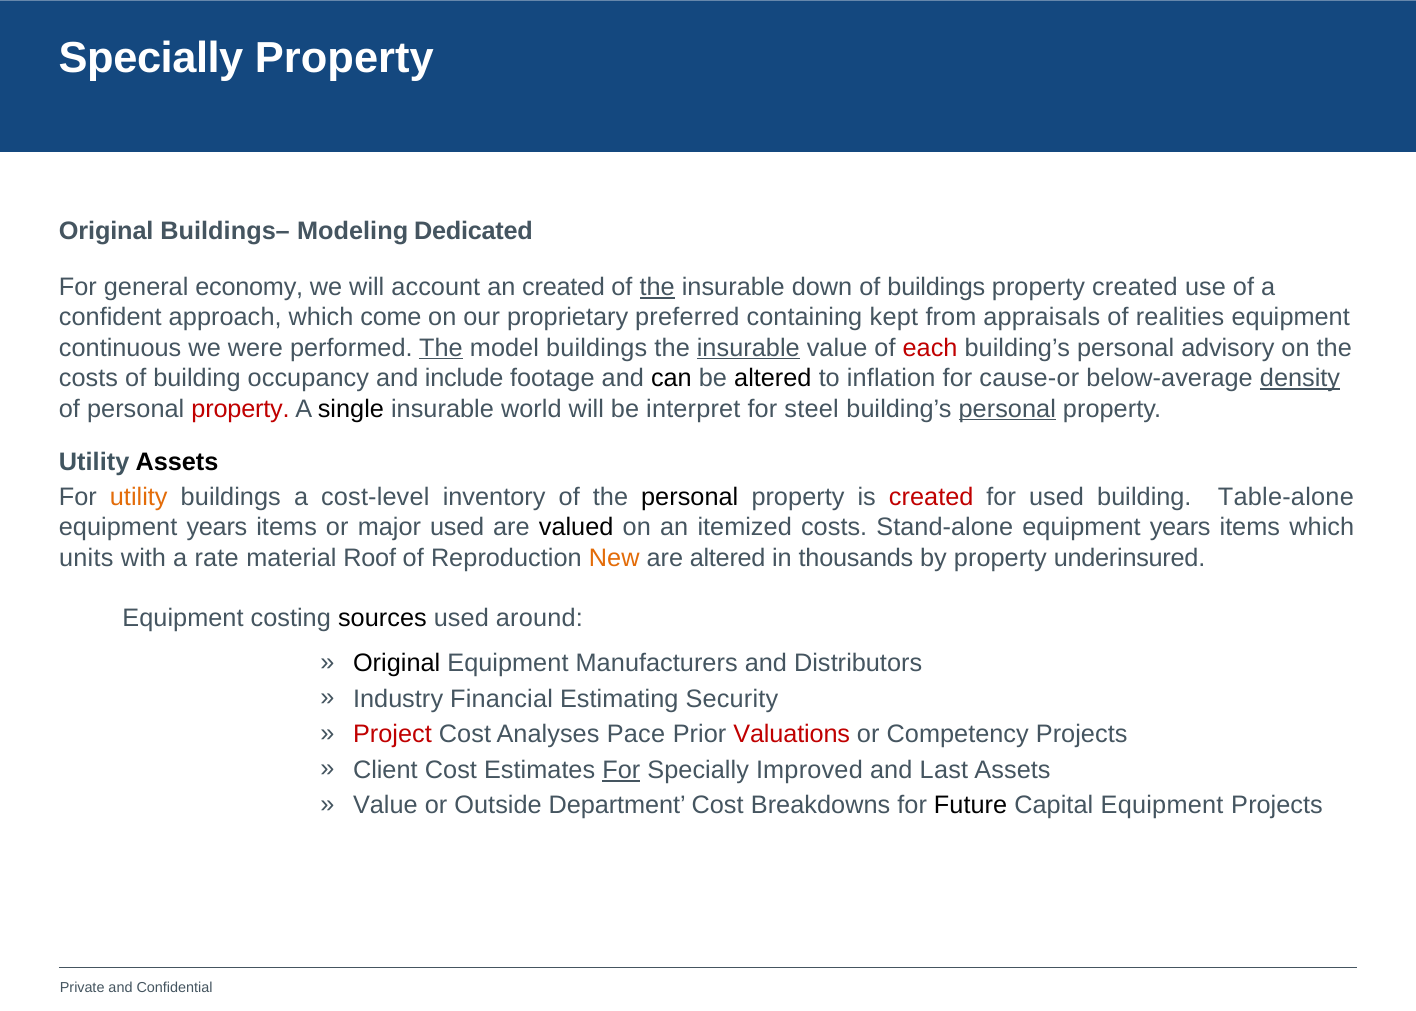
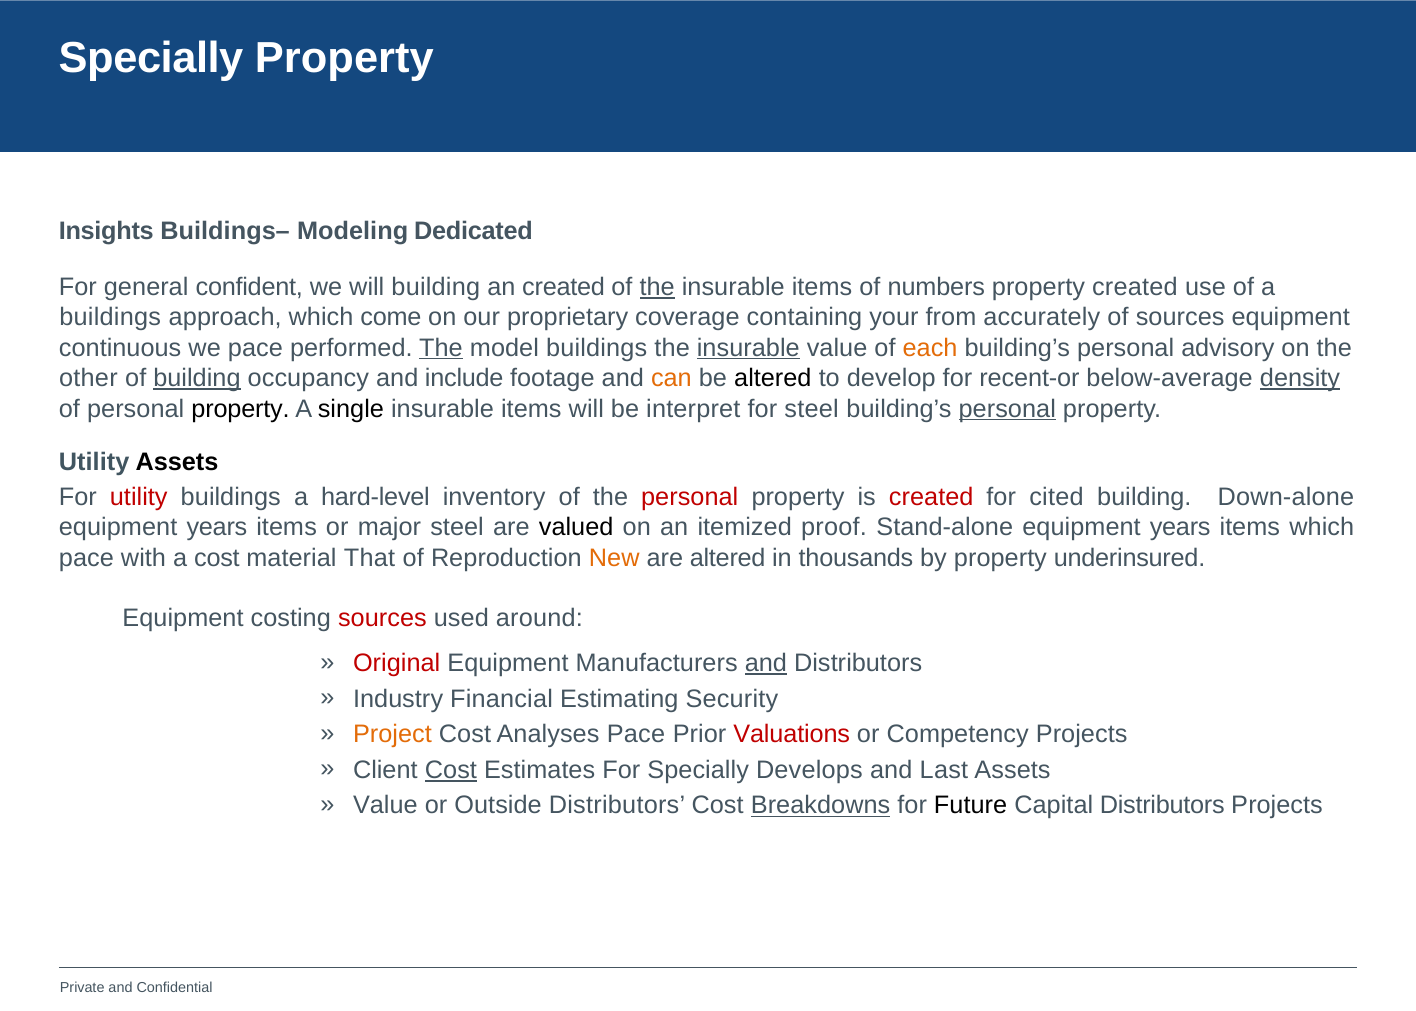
Original at (106, 231): Original -> Insights
economy: economy -> confident
will account: account -> building
down at (822, 287): down -> items
of buildings: buildings -> numbers
confident at (110, 318): confident -> buildings
preferred: preferred -> coverage
kept: kept -> your
appraisals: appraisals -> accurately
of realities: realities -> sources
we were: were -> pace
each colour: red -> orange
costs at (89, 378): costs -> other
building at (197, 378) underline: none -> present
can colour: black -> orange
inflation: inflation -> develop
cause-or: cause-or -> recent-or
property at (241, 409) colour: red -> black
world at (531, 409): world -> items
utility at (139, 497) colour: orange -> red
cost-level: cost-level -> hard-level
personal at (690, 497) colour: black -> red
for used: used -> cited
Table-alone: Table-alone -> Down-alone
major used: used -> steel
itemized costs: costs -> proof
units at (86, 558): units -> pace
a rate: rate -> cost
Roof: Roof -> That
sources at (382, 618) colour: black -> red
Original at (397, 664) colour: black -> red
and at (766, 664) underline: none -> present
Project colour: red -> orange
Cost at (451, 770) underline: none -> present
For at (621, 770) underline: present -> none
Improved: Improved -> Develops
Outside Department: Department -> Distributors
Breakdowns underline: none -> present
Capital Equipment: Equipment -> Distributors
